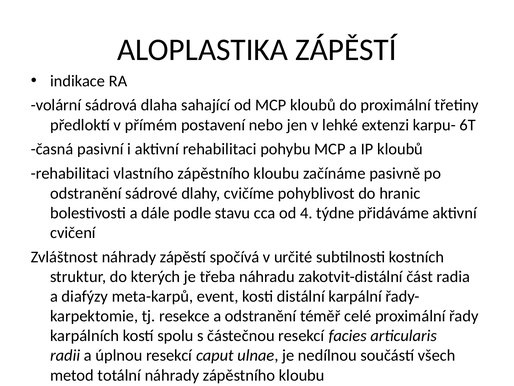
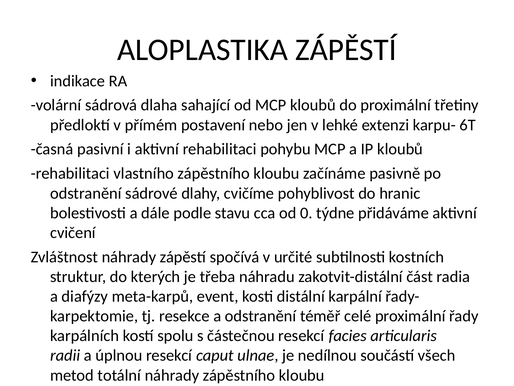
4: 4 -> 0
